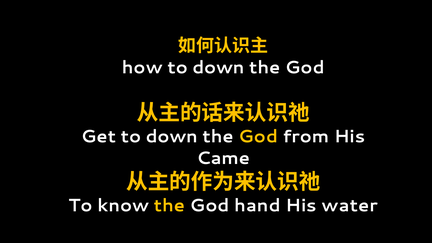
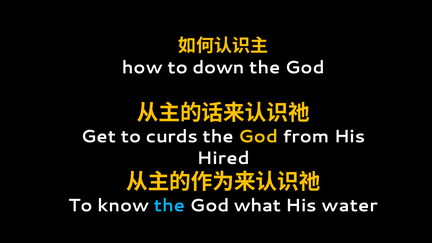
Get to down: down -> curds
Came: Came -> Hired
the at (170, 206) colour: yellow -> light blue
hand: hand -> what
